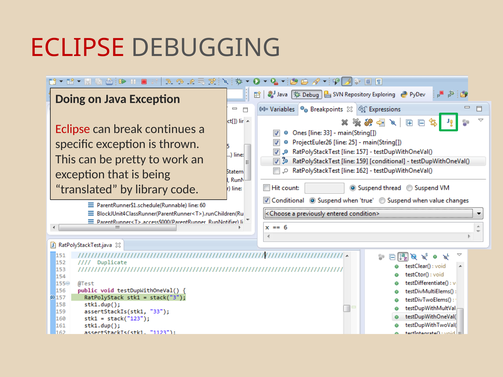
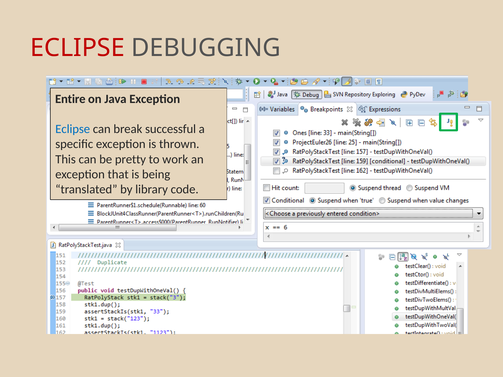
Doing: Doing -> Entire
Eclipse at (73, 129) colour: red -> blue
continues: continues -> successful
